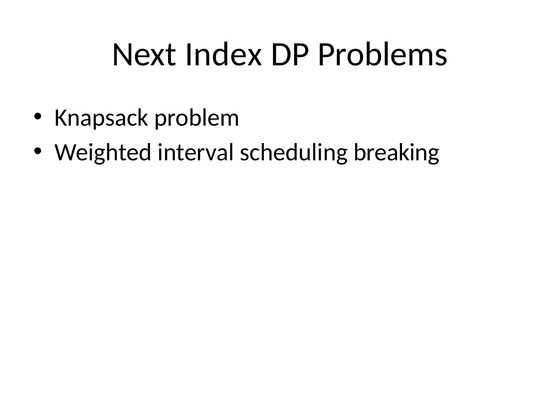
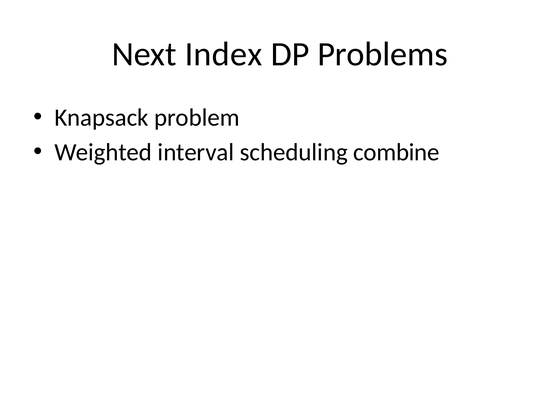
breaking: breaking -> combine
